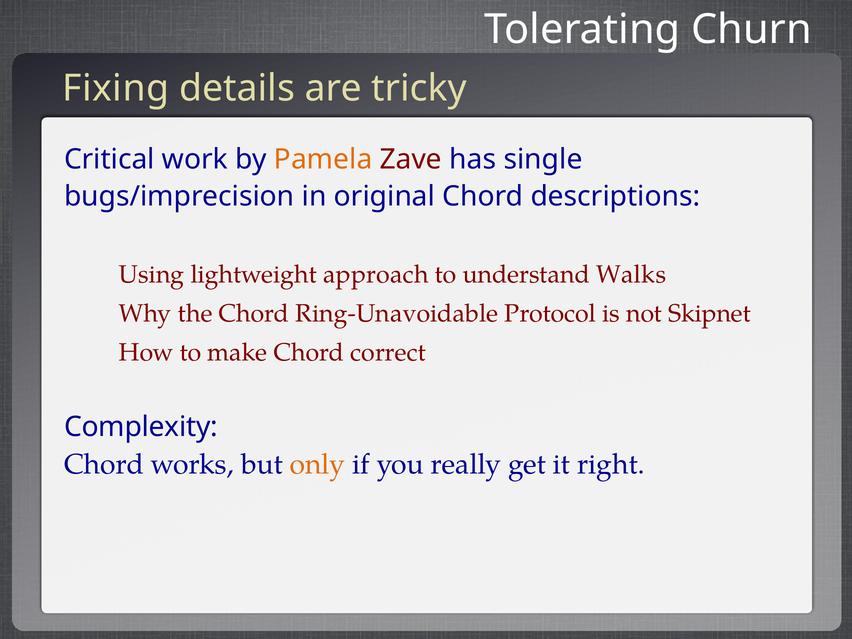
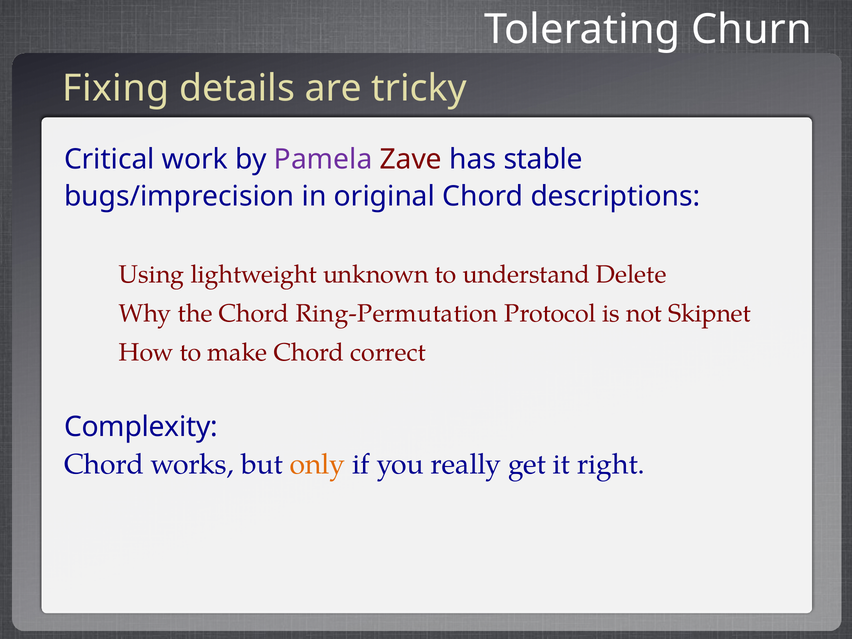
Pamela colour: orange -> purple
single: single -> stable
approach: approach -> unknown
Walks: Walks -> Delete
Ring-Unavoidable: Ring-Unavoidable -> Ring-Permutation
